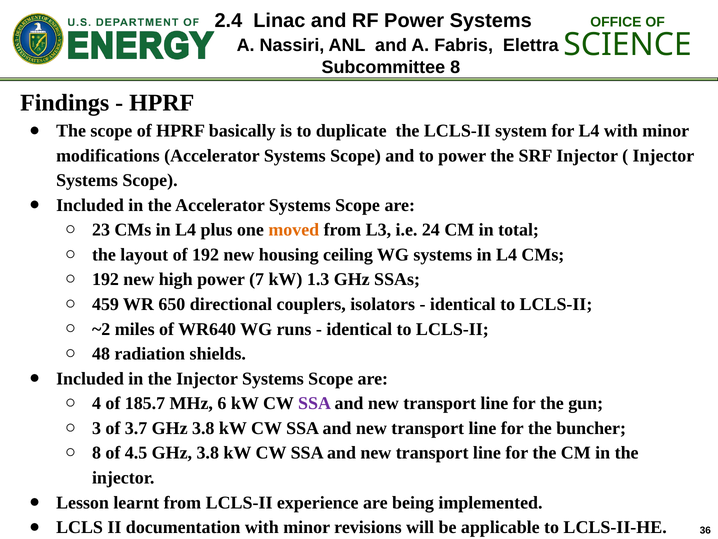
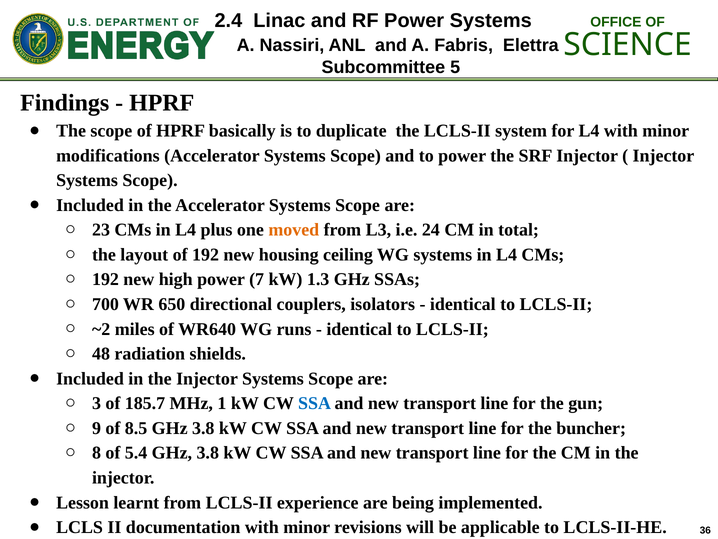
Subcommittee 8: 8 -> 5
459: 459 -> 700
4: 4 -> 3
6: 6 -> 1
SSA at (315, 403) colour: purple -> blue
3: 3 -> 9
3.7: 3.7 -> 8.5
4.5: 4.5 -> 5.4
